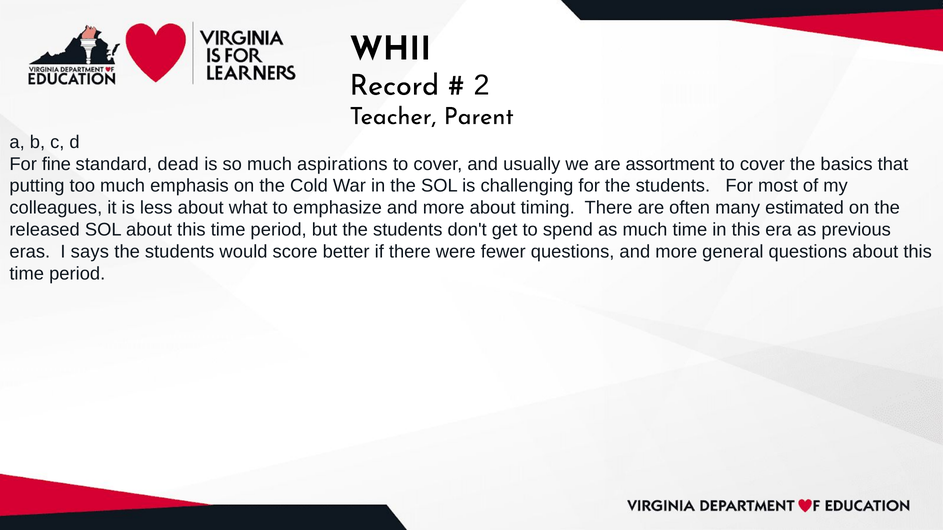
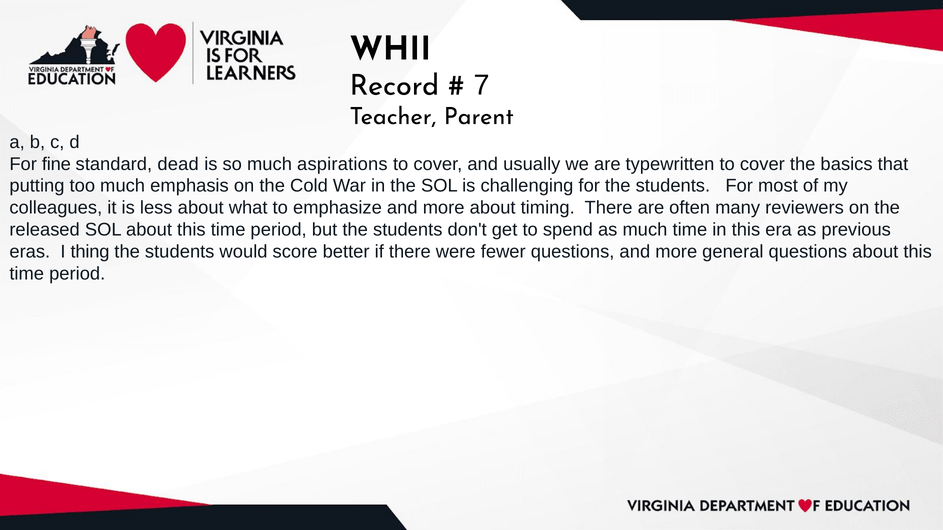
2: 2 -> 7
assortment: assortment -> typewritten
estimated: estimated -> reviewers
says: says -> thing
